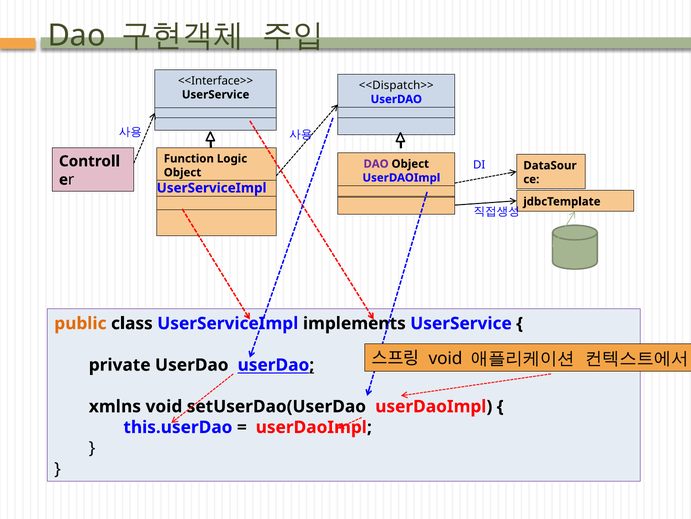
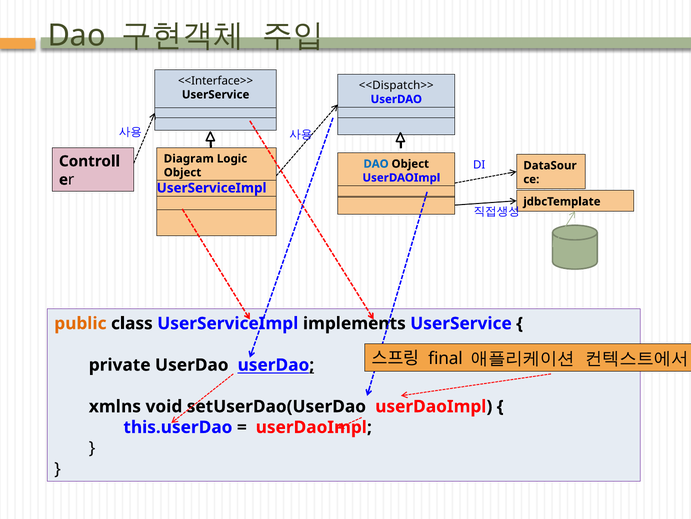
Function: Function -> Diagram
DAO at (376, 164) colour: purple -> blue
void at (445, 358): void -> final
